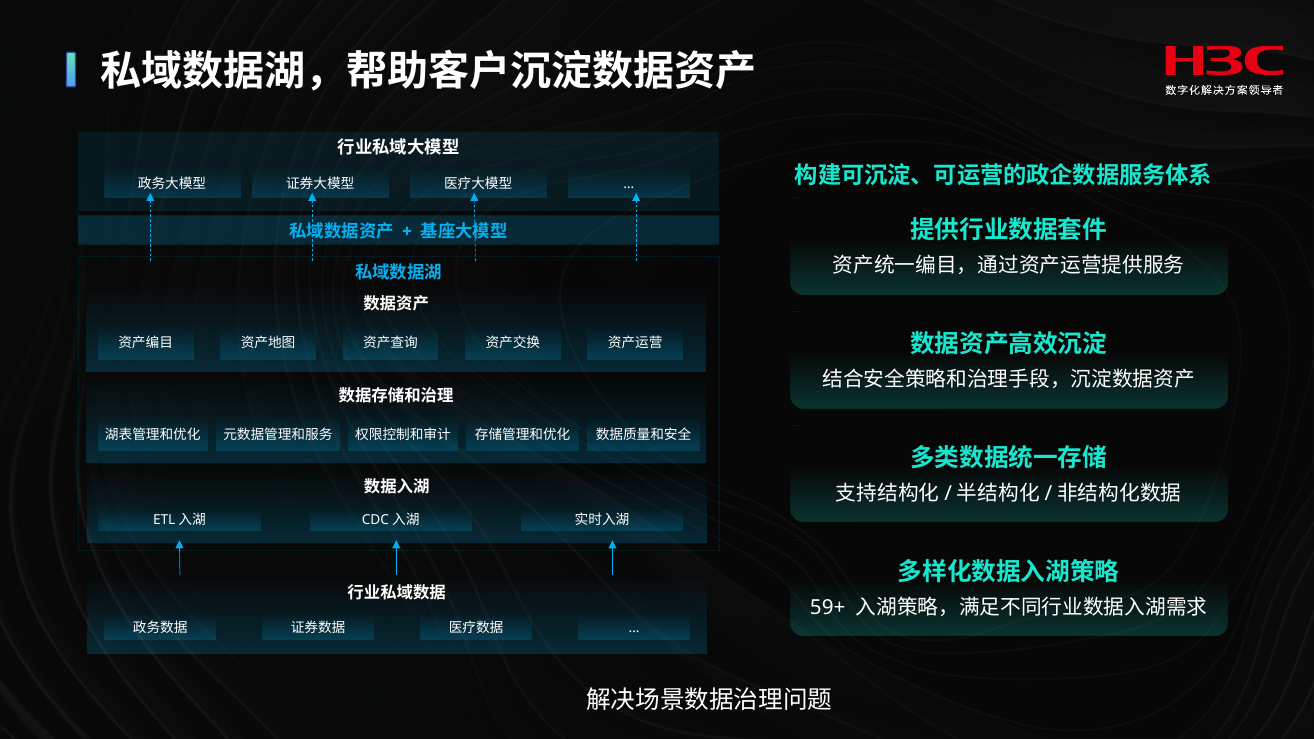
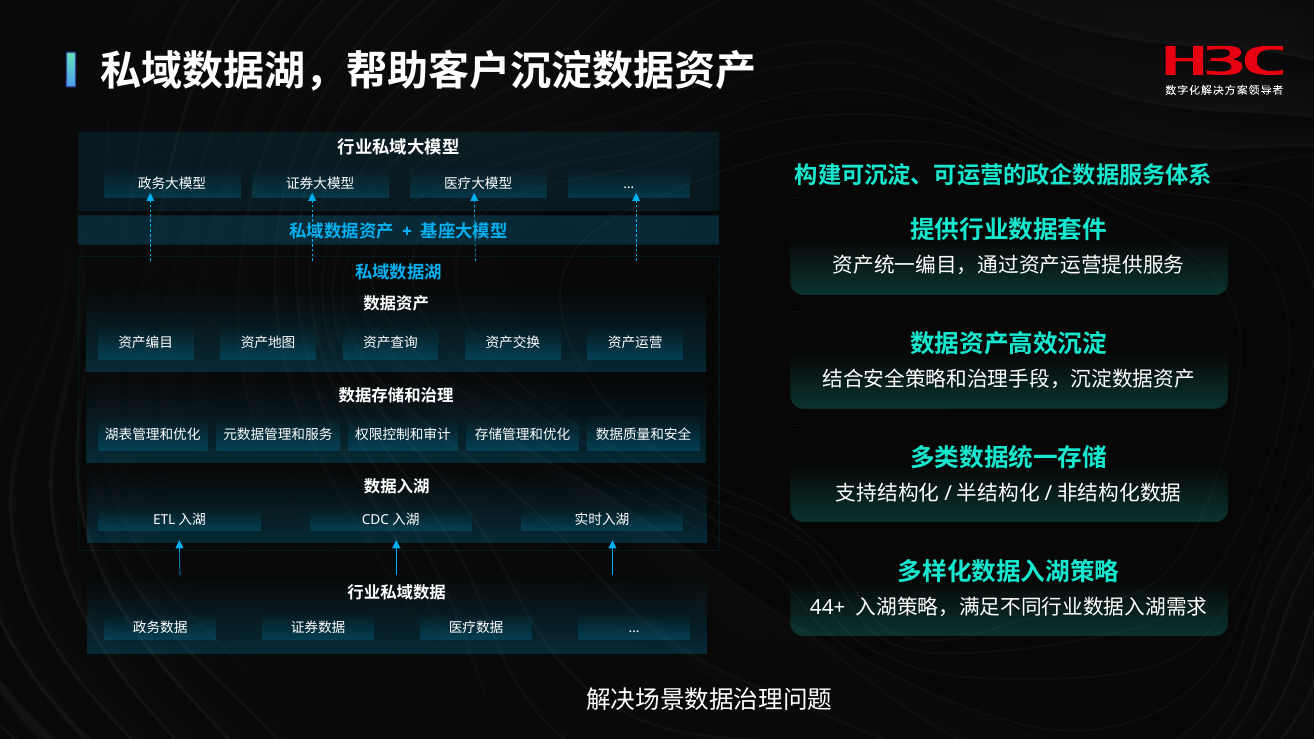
59+: 59+ -> 44+
